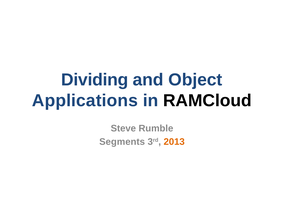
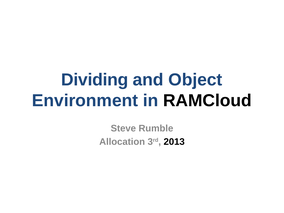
Applications: Applications -> Environment
Segments: Segments -> Allocation
2013 colour: orange -> black
